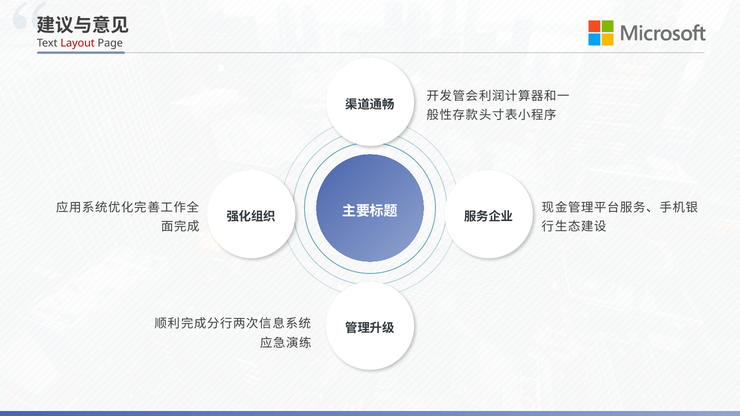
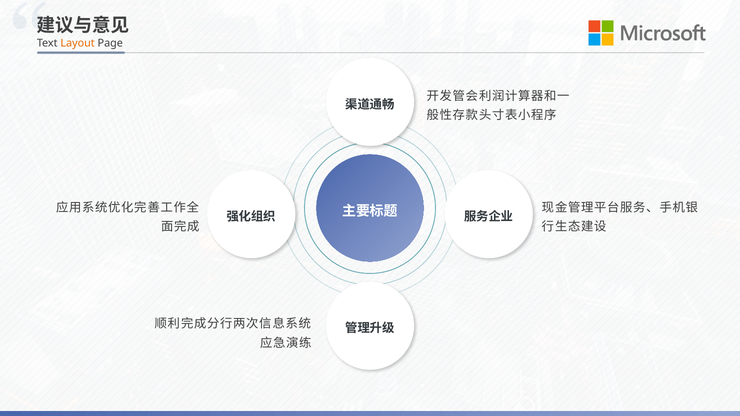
Layout colour: red -> orange
